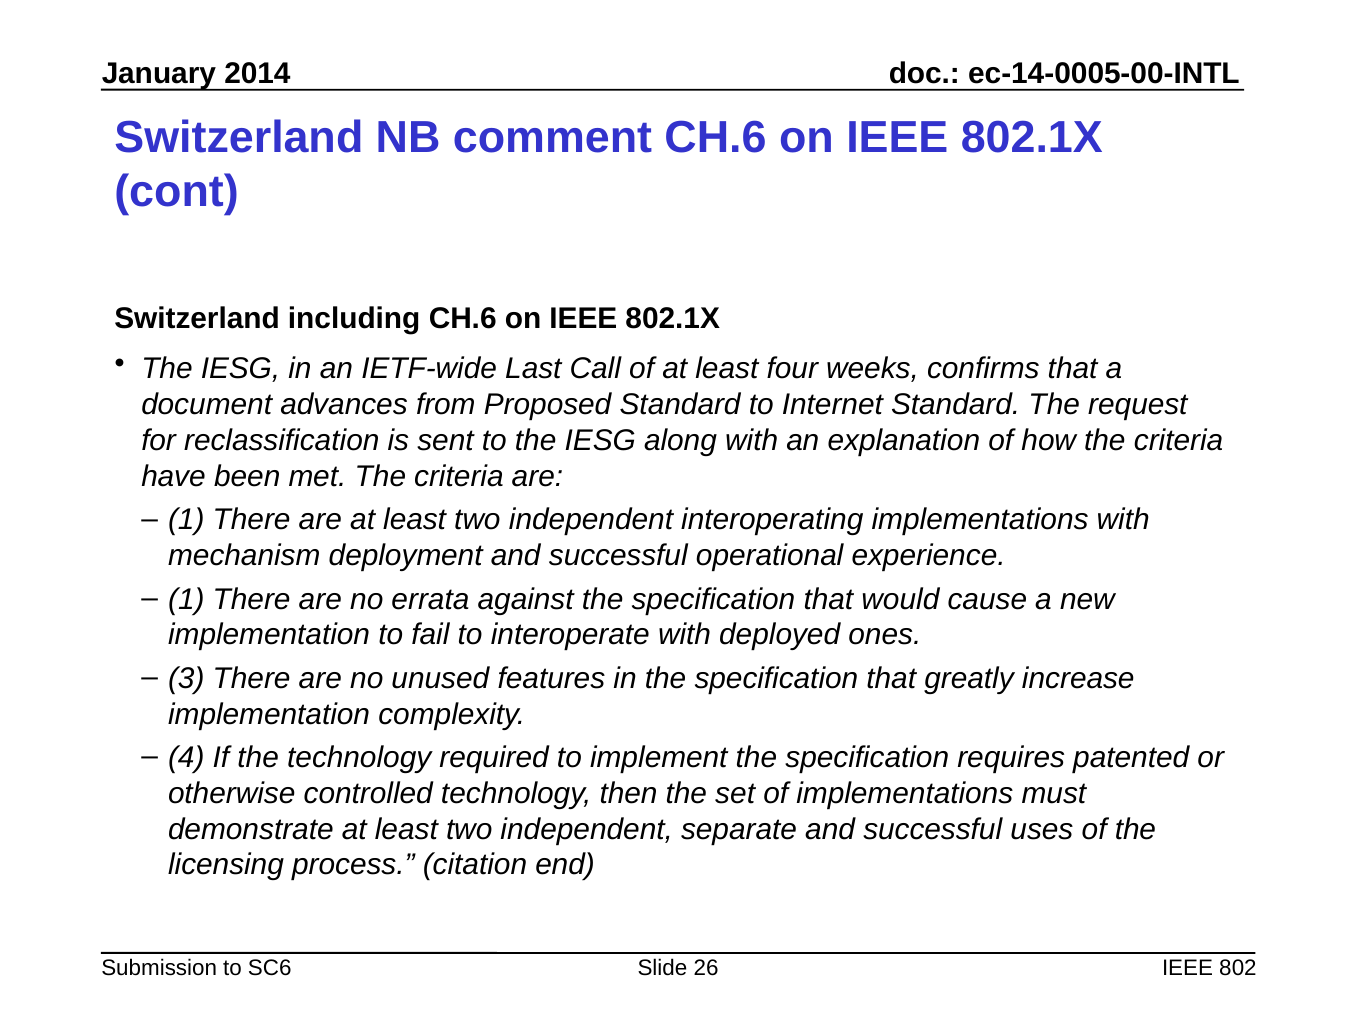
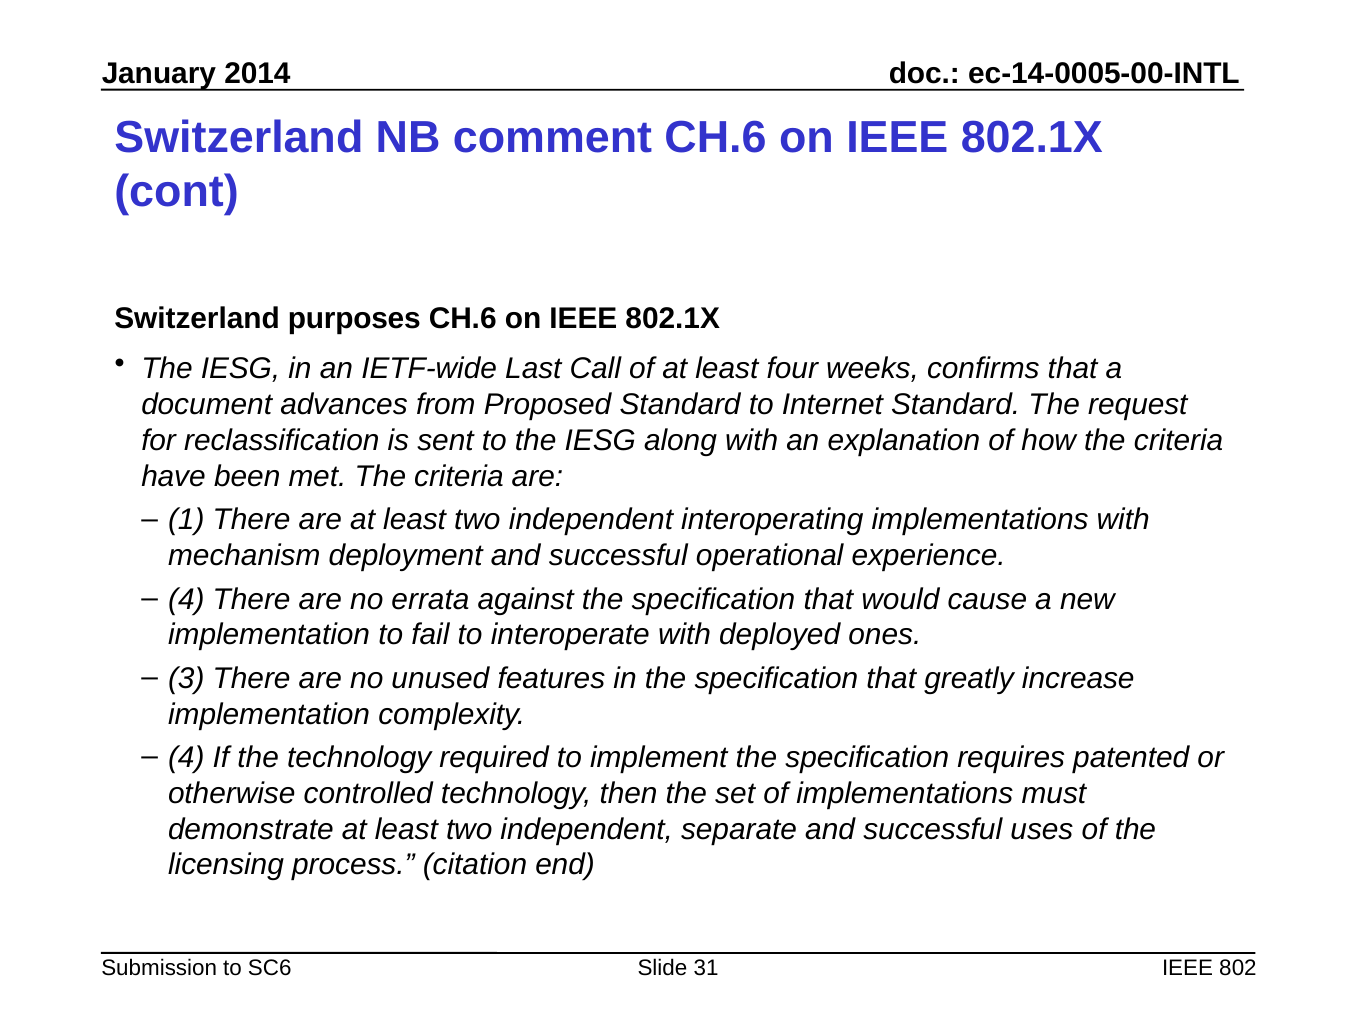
including: including -> purposes
1 at (186, 599): 1 -> 4
26: 26 -> 31
